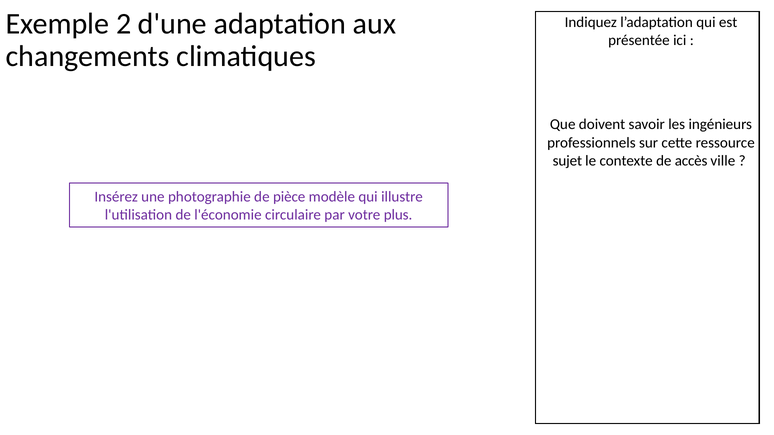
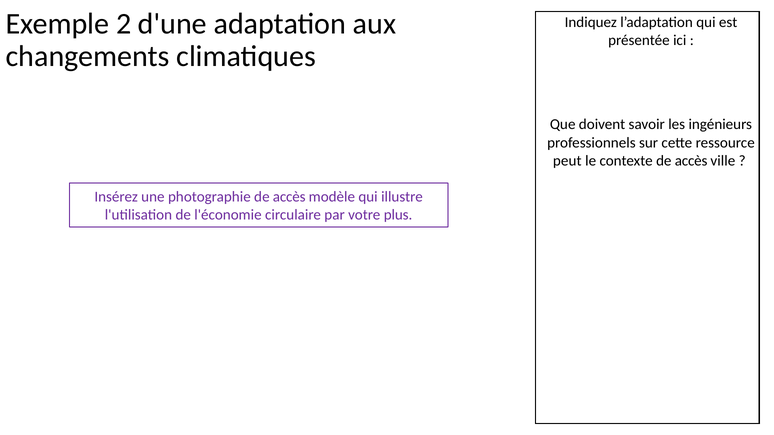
sujet: sujet -> peut
photographie de pièce: pièce -> accès
